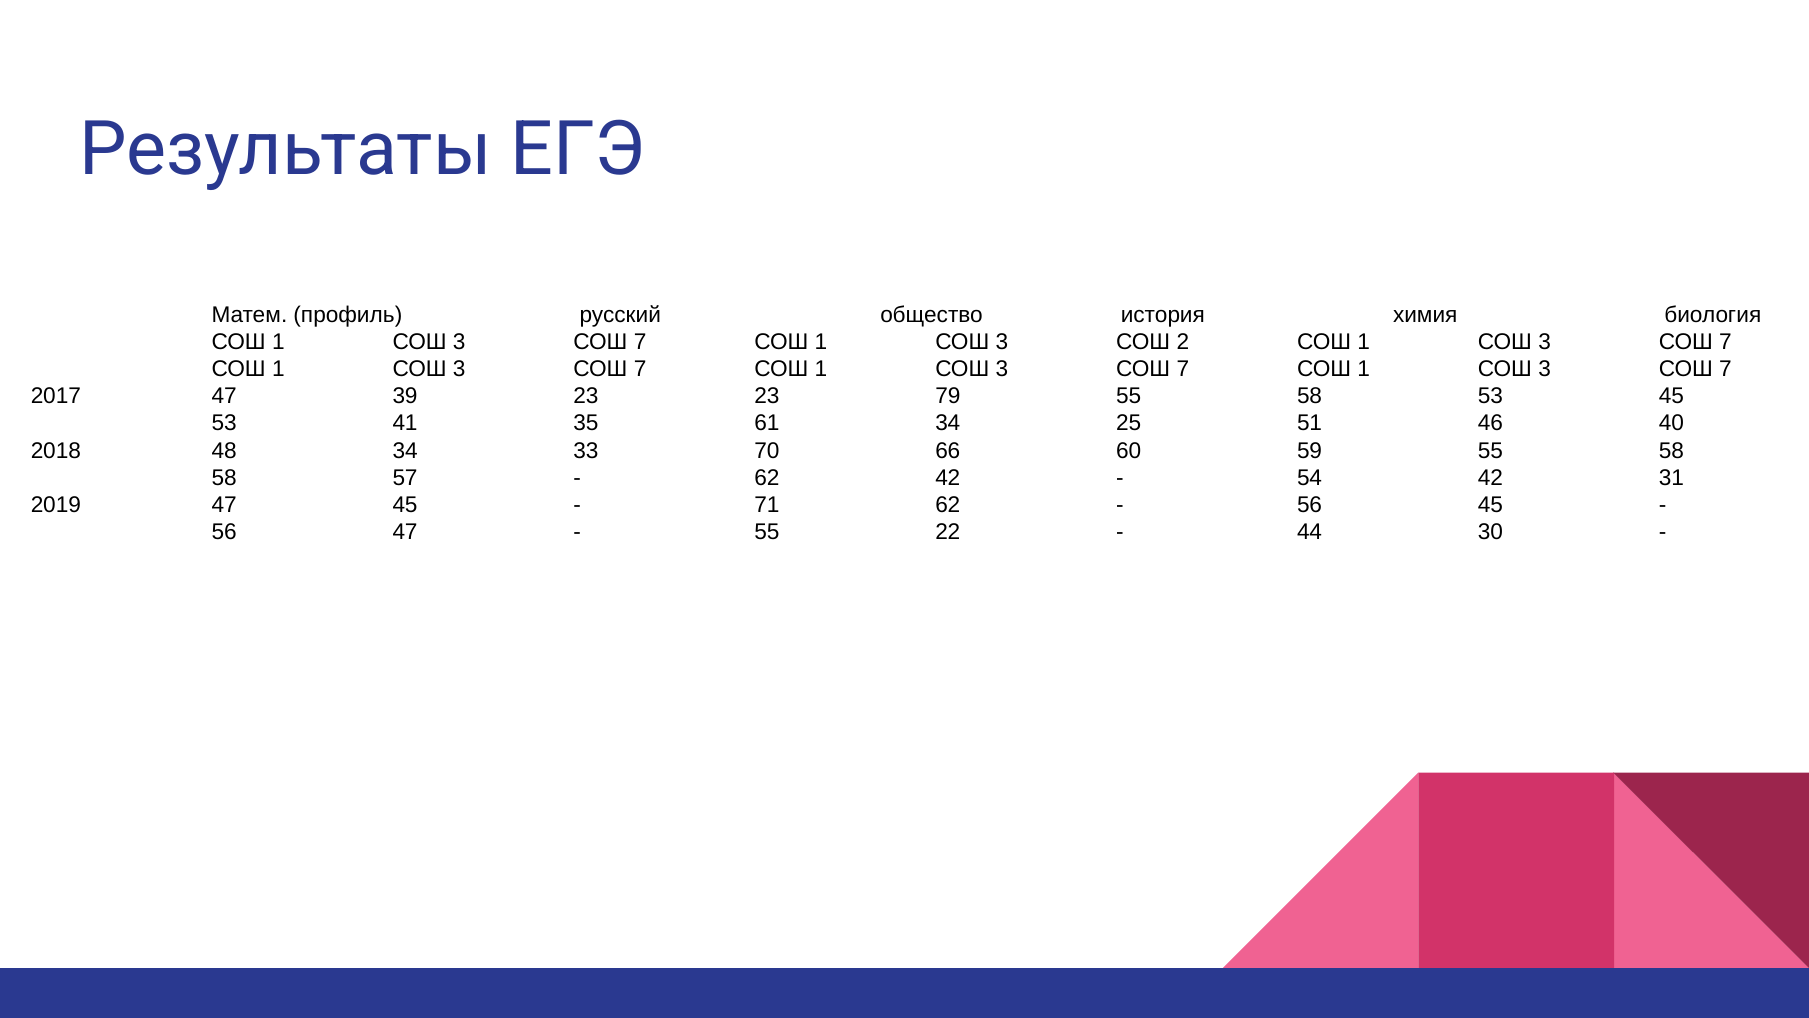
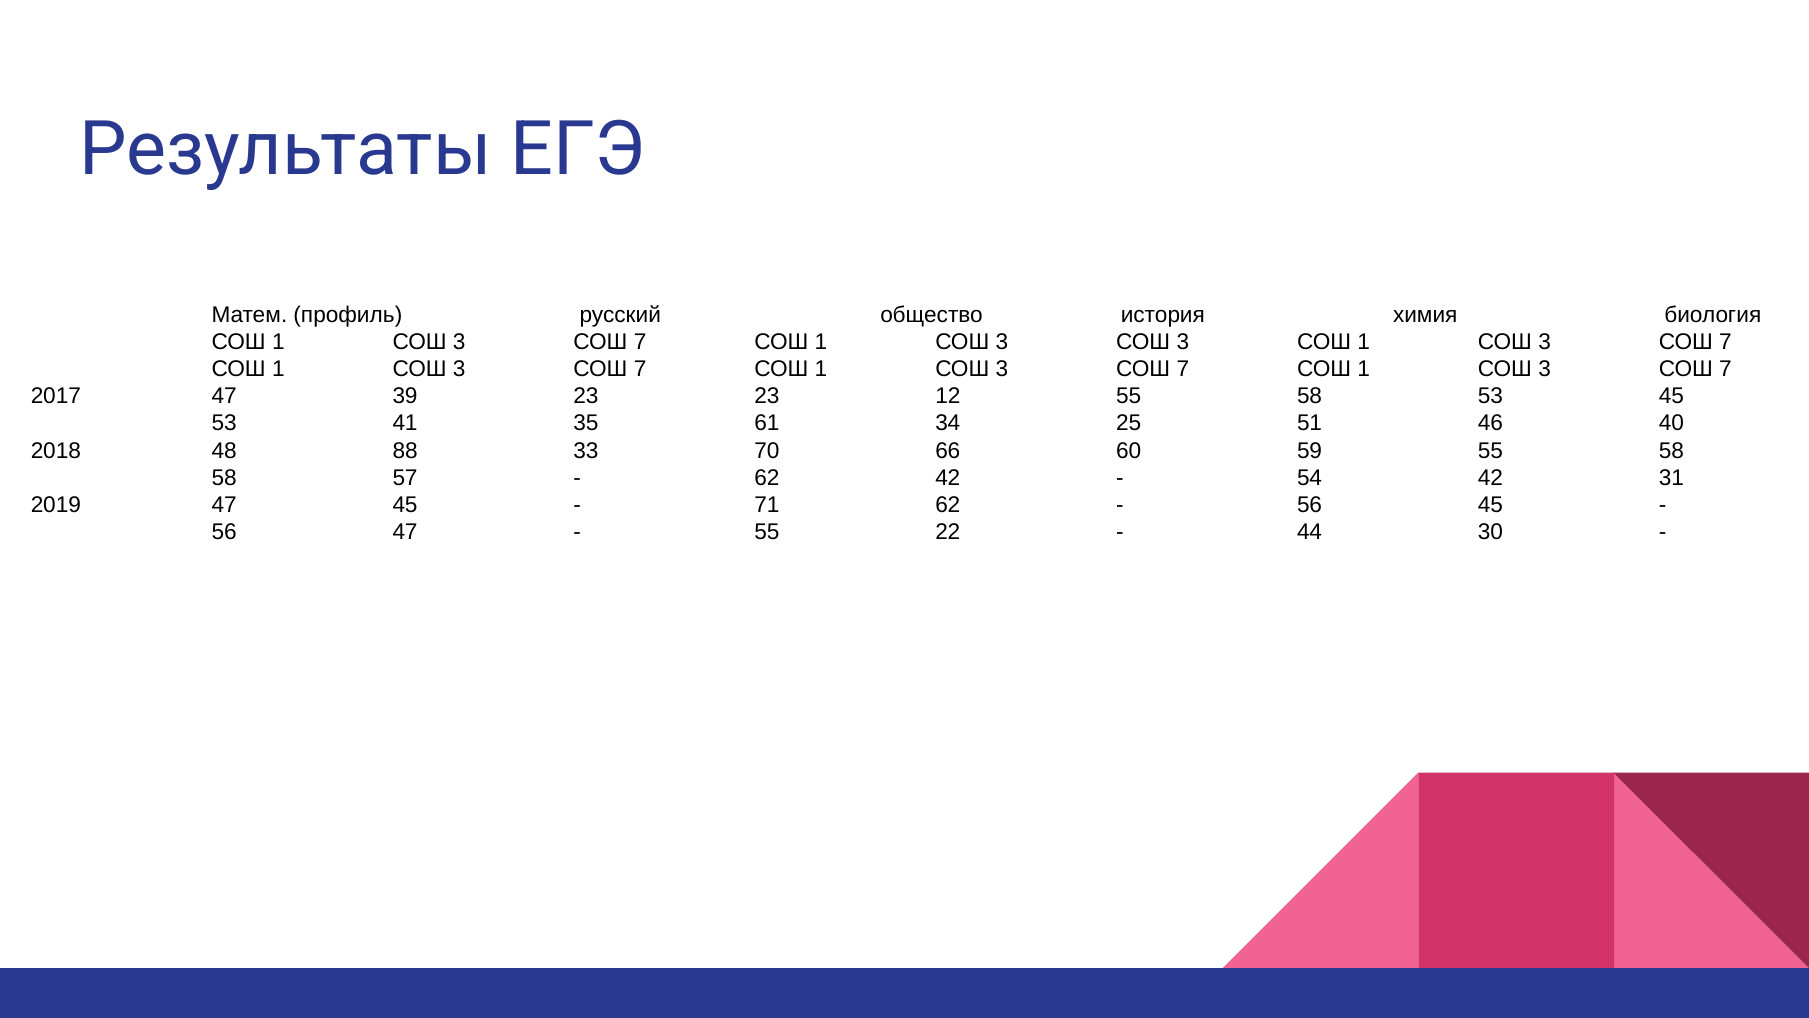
3 СОШ 2: 2 -> 3
79: 79 -> 12
48 34: 34 -> 88
